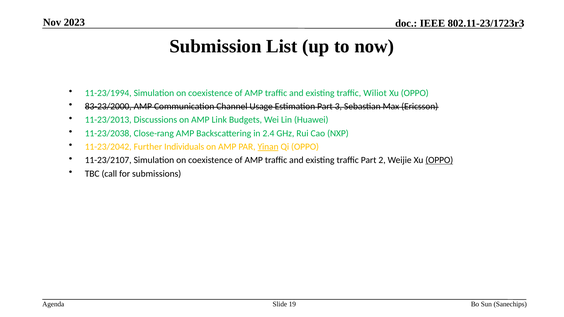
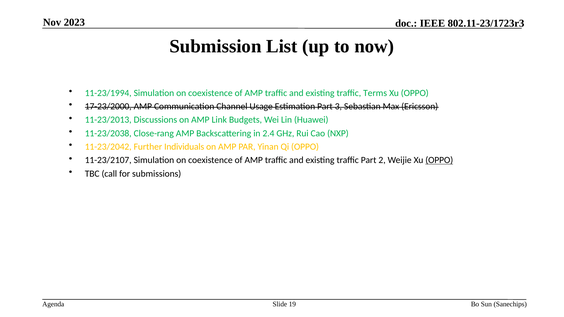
Wiliot: Wiliot -> Terms
83-23/2000: 83-23/2000 -> 17-23/2000
Yinan underline: present -> none
